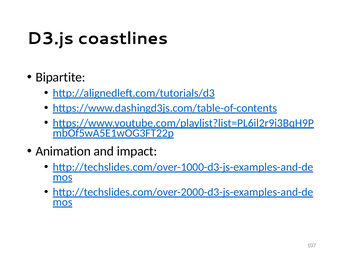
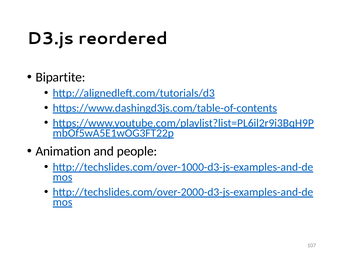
coastlines: coastlines -> reordered
impact: impact -> people
